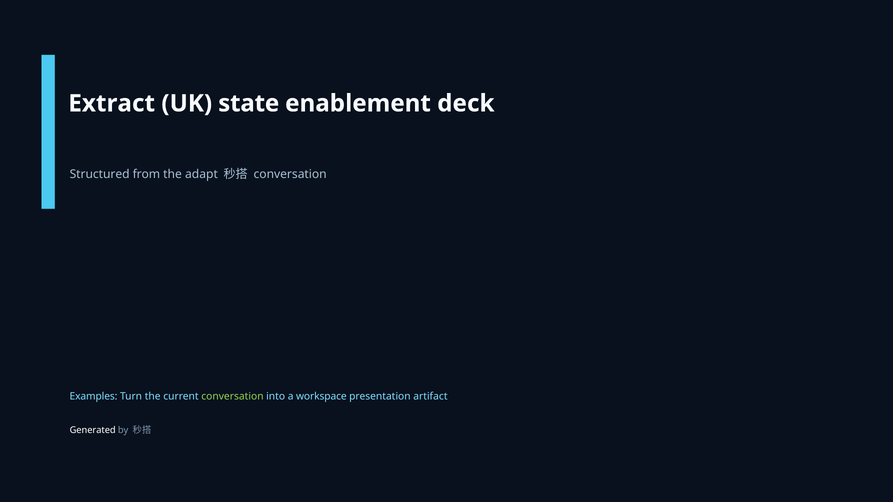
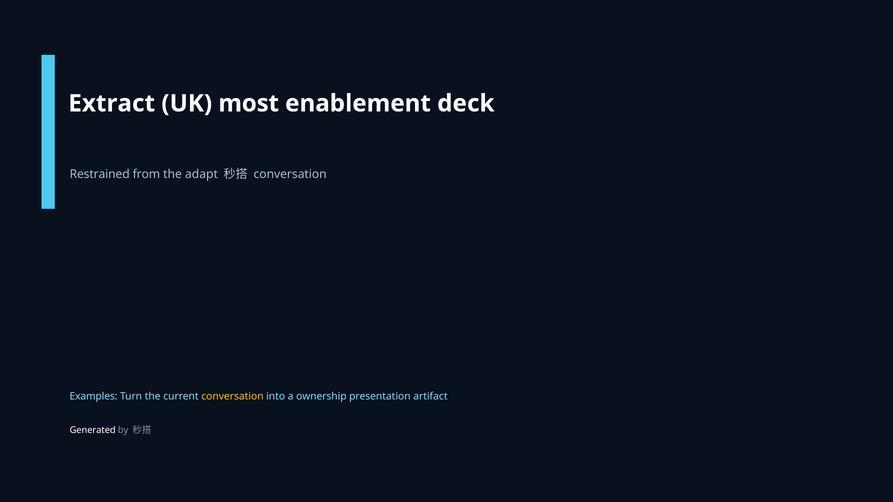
state: state -> most
Structured: Structured -> Restrained
conversation at (232, 397) colour: light green -> yellow
workspace: workspace -> ownership
